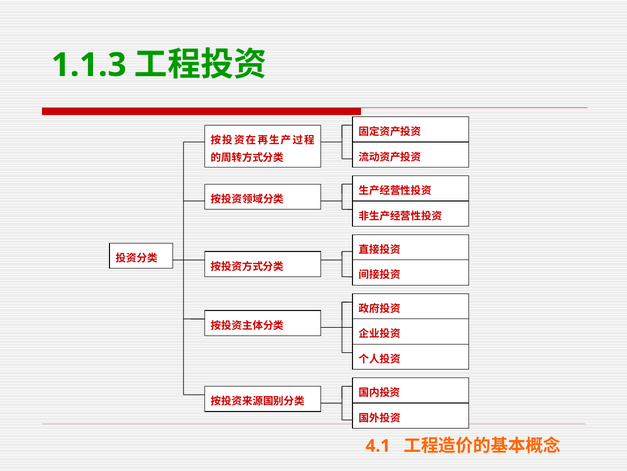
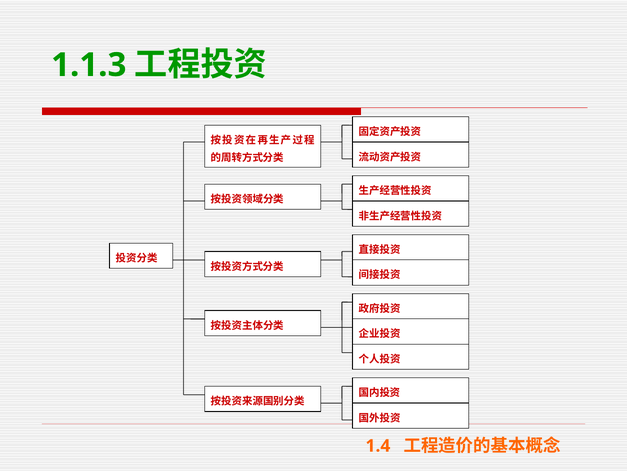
4.1: 4.1 -> 1.4
